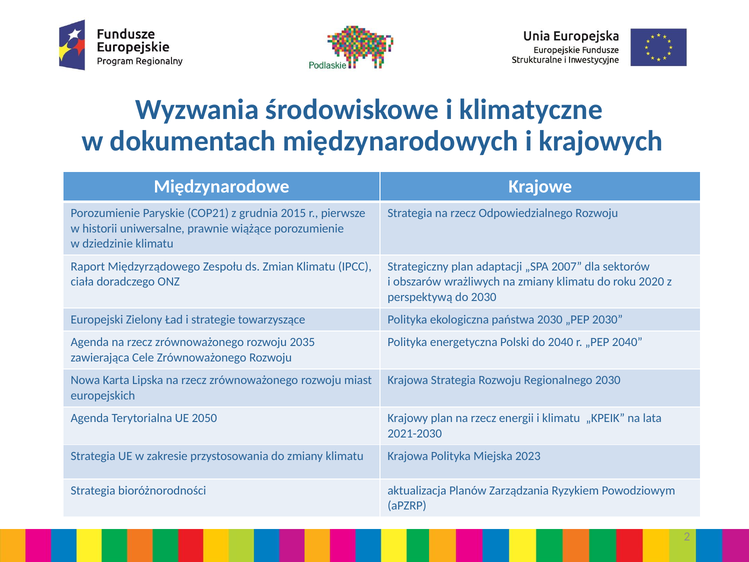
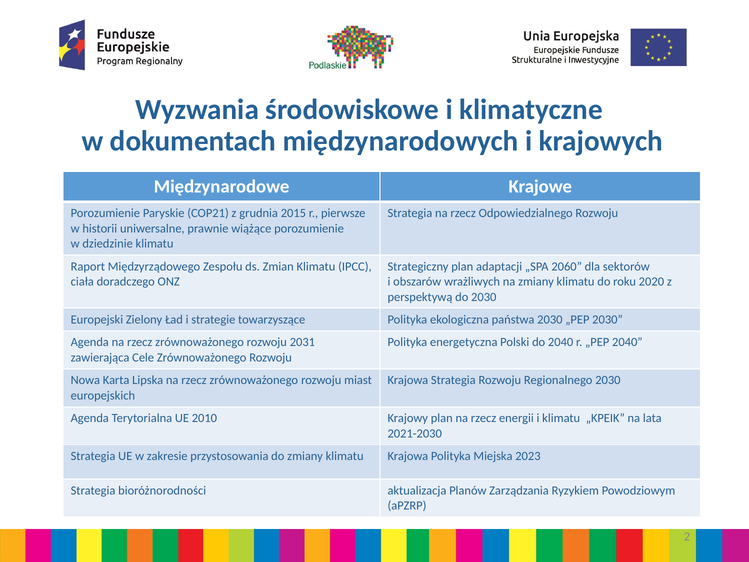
2007: 2007 -> 2060
2035: 2035 -> 2031
2050: 2050 -> 2010
